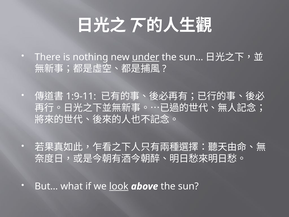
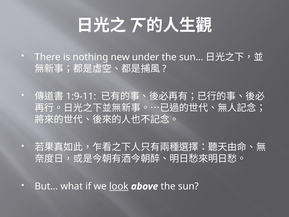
under underline: present -> none
